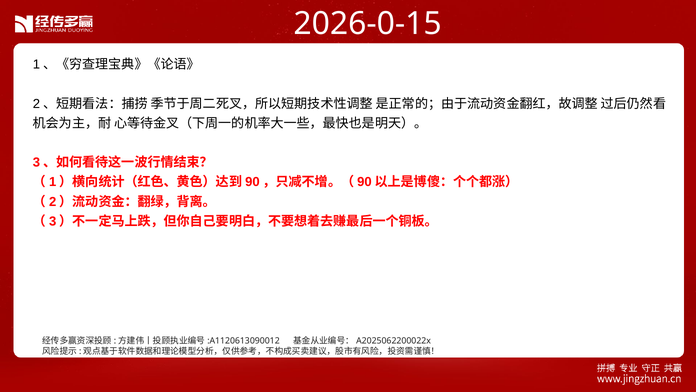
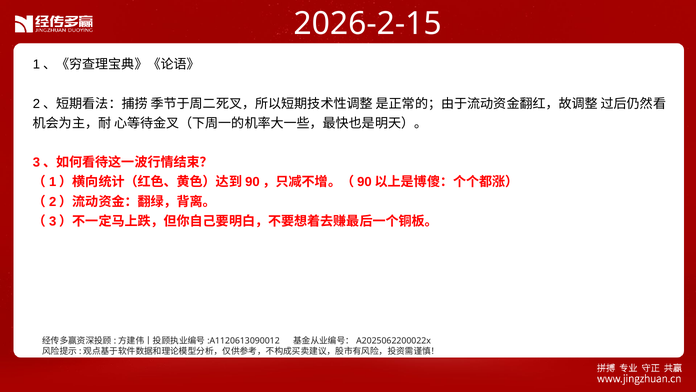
2026-0-15: 2026-0-15 -> 2026-2-15
